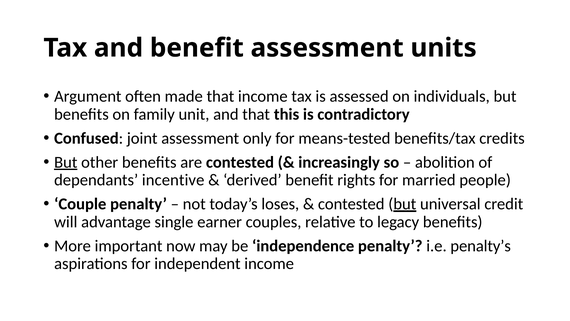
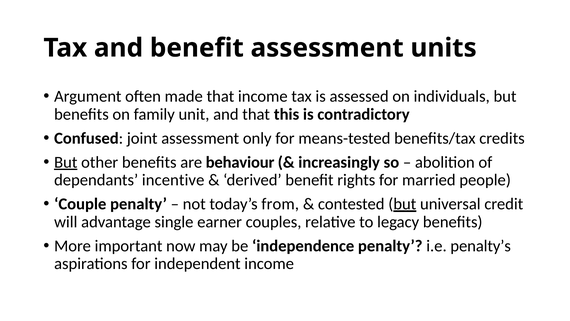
are contested: contested -> behaviour
loses: loses -> from
